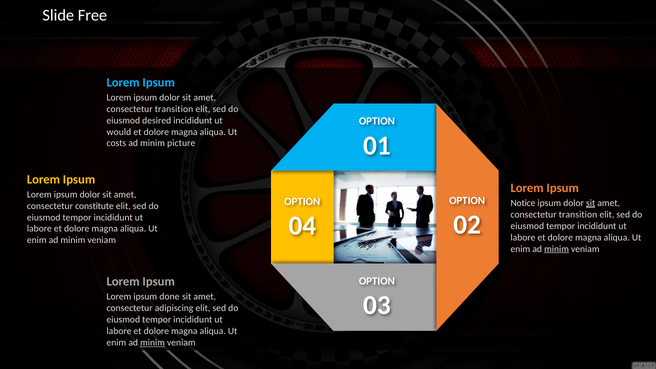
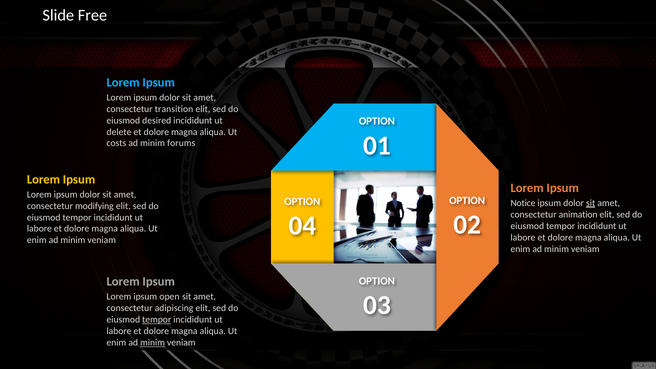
would: would -> delete
picture: picture -> forums
constitute: constitute -> modifying
transition at (578, 214): transition -> animation
minim at (557, 249) underline: present -> none
done: done -> open
tempor at (157, 320) underline: none -> present
